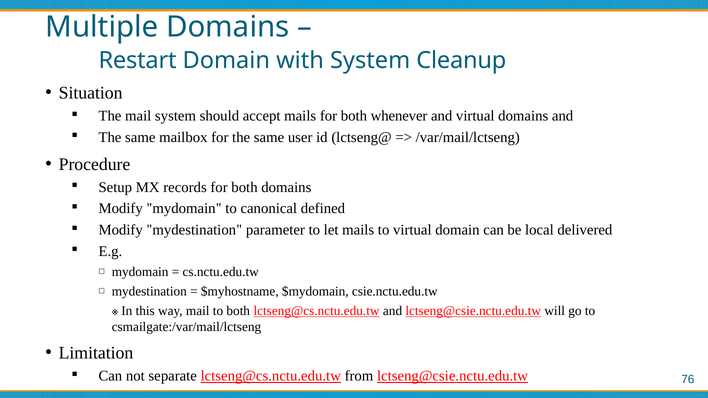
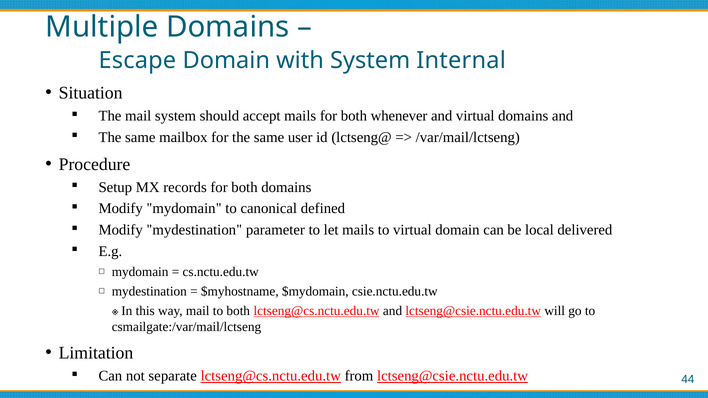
Restart: Restart -> Escape
Cleanup: Cleanup -> Internal
76: 76 -> 44
